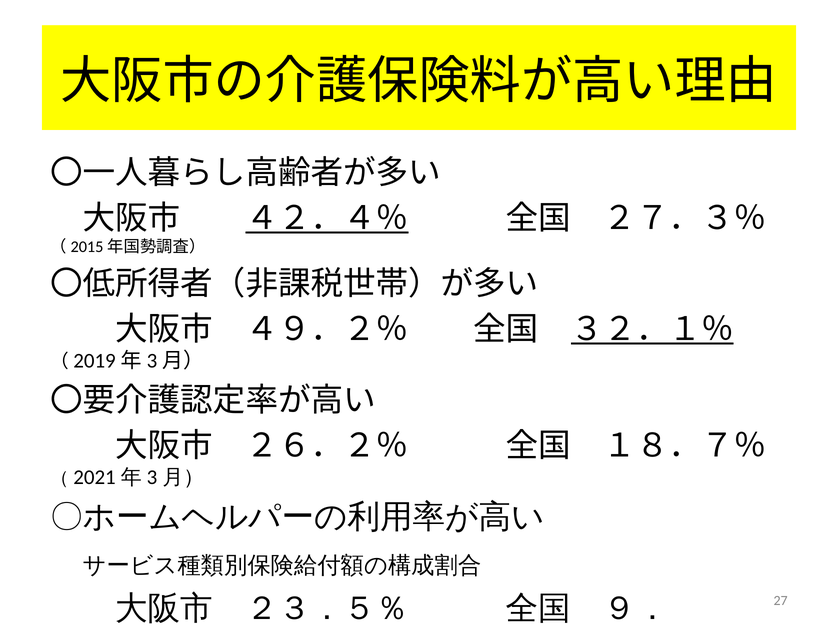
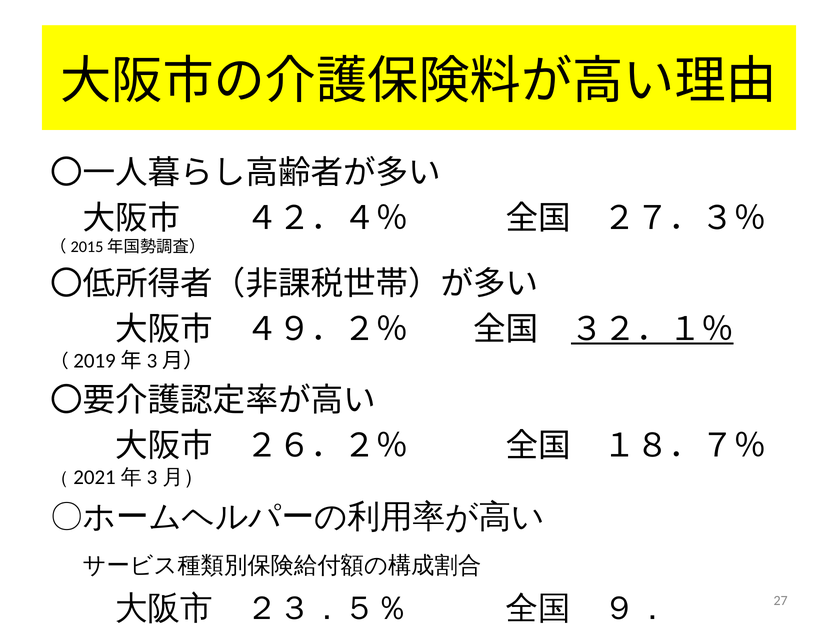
４２．４％ underline: present -> none
